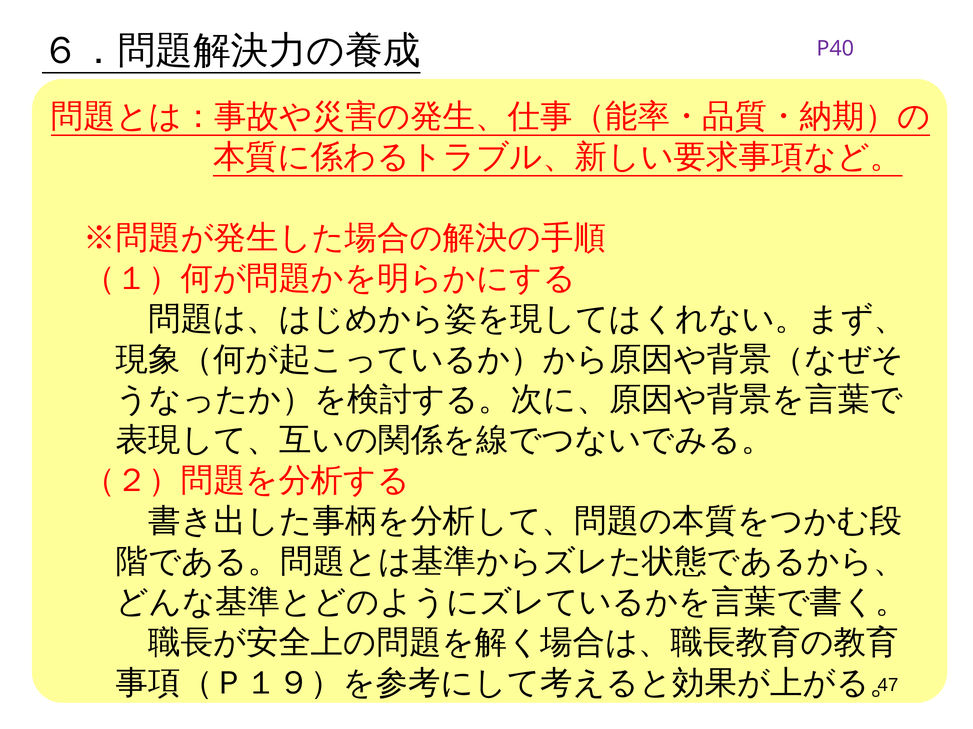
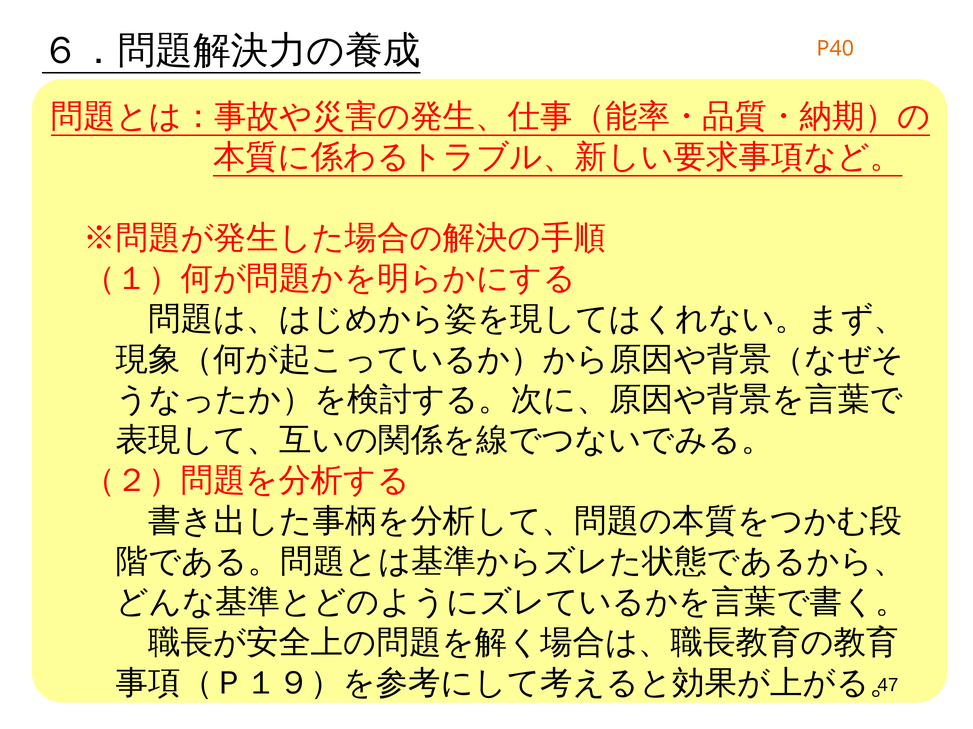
P40 colour: purple -> orange
